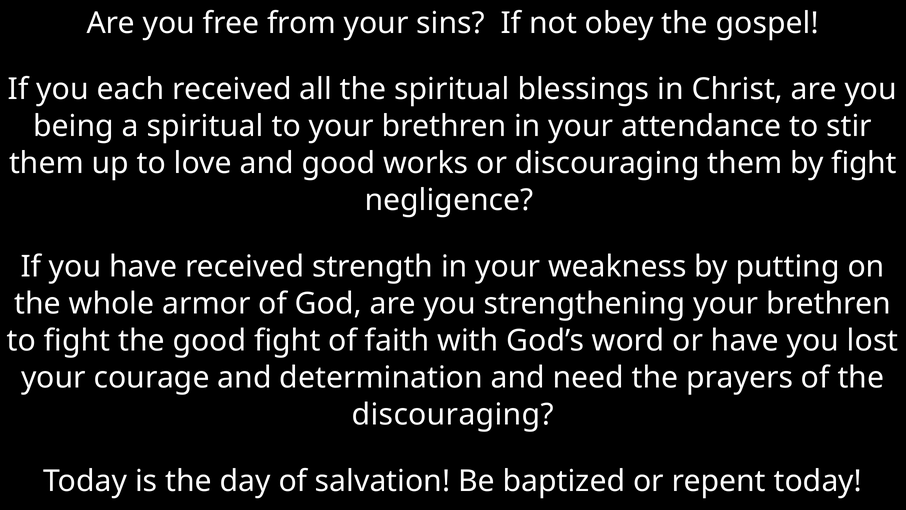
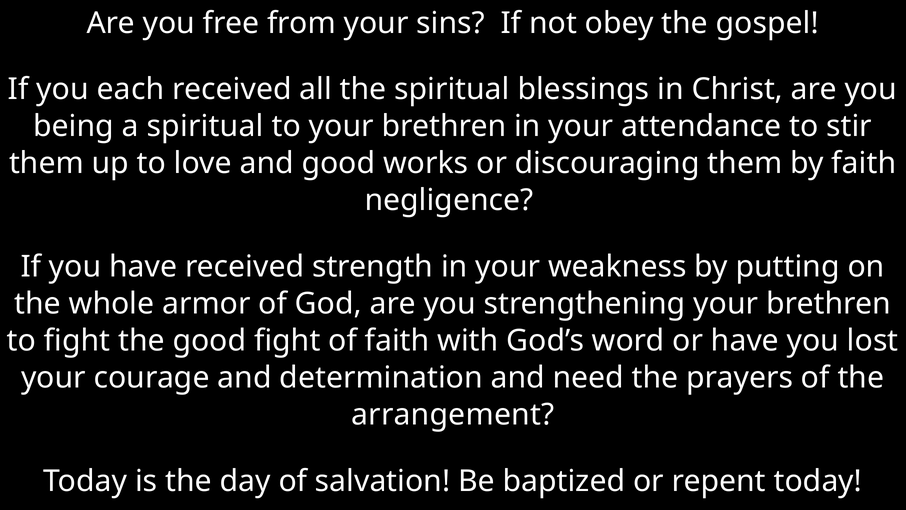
by fight: fight -> faith
discouraging at (453, 415): discouraging -> arrangement
